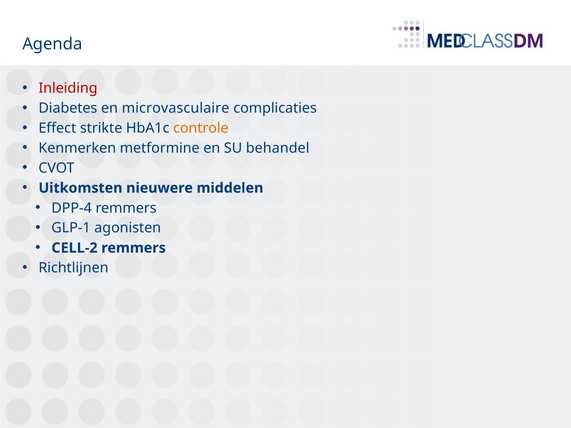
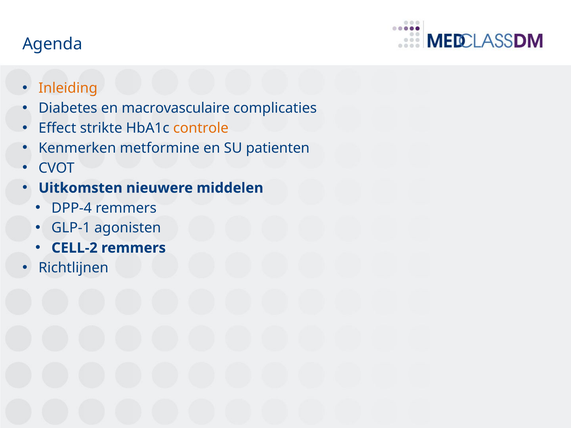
Inleiding colour: red -> orange
microvasculaire: microvasculaire -> macrovasculaire
behandel: behandel -> patienten
